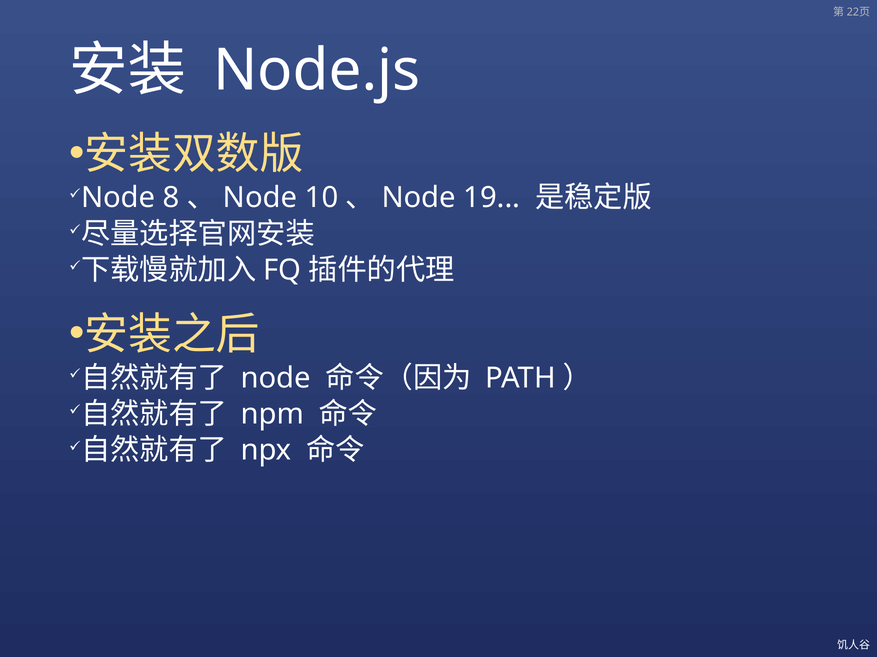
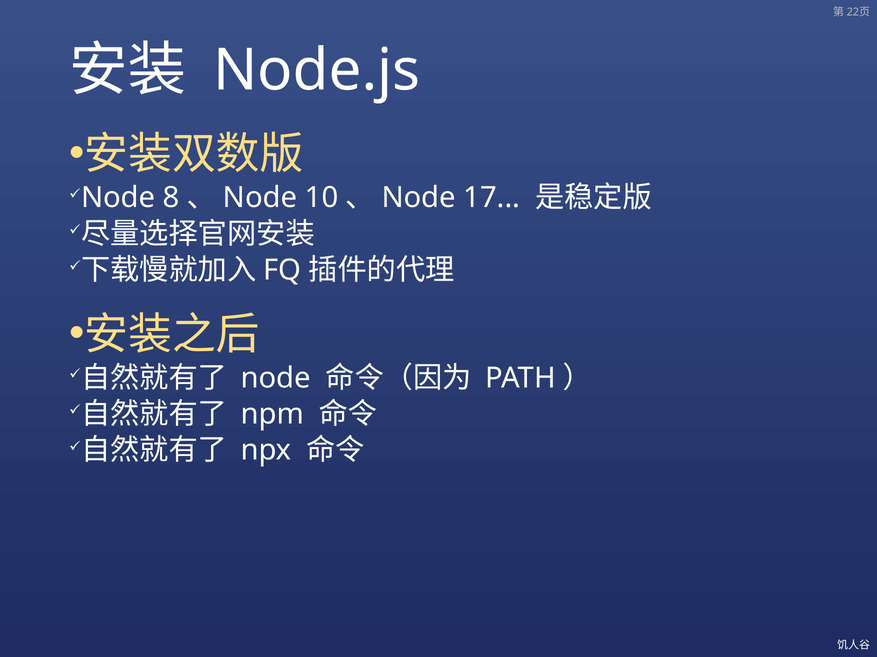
19: 19 -> 17
